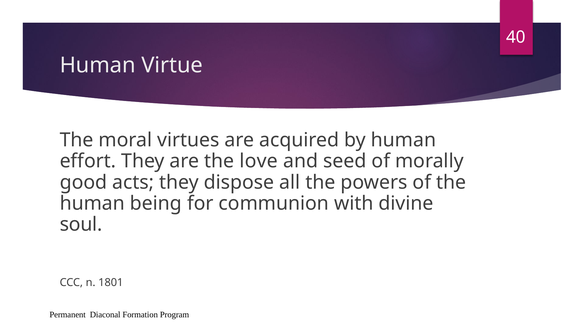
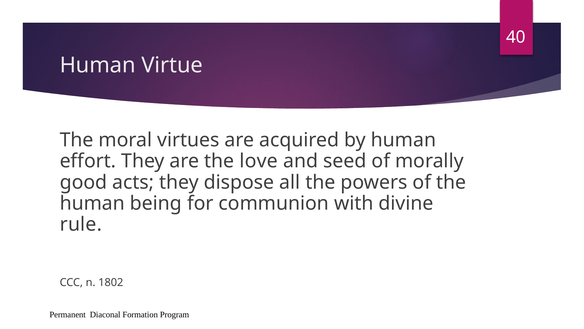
soul: soul -> rule
1801: 1801 -> 1802
